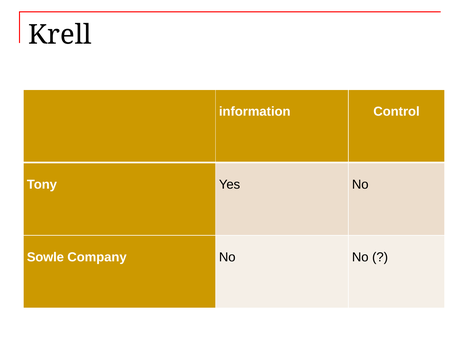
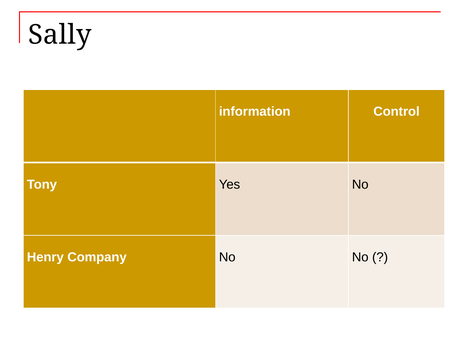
Krell: Krell -> Sally
Sowle: Sowle -> Henry
